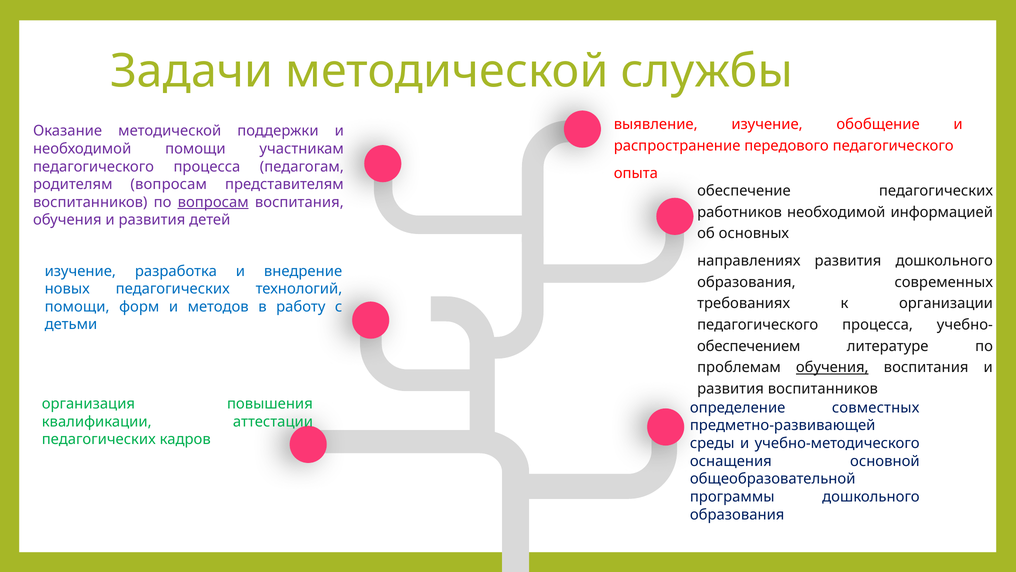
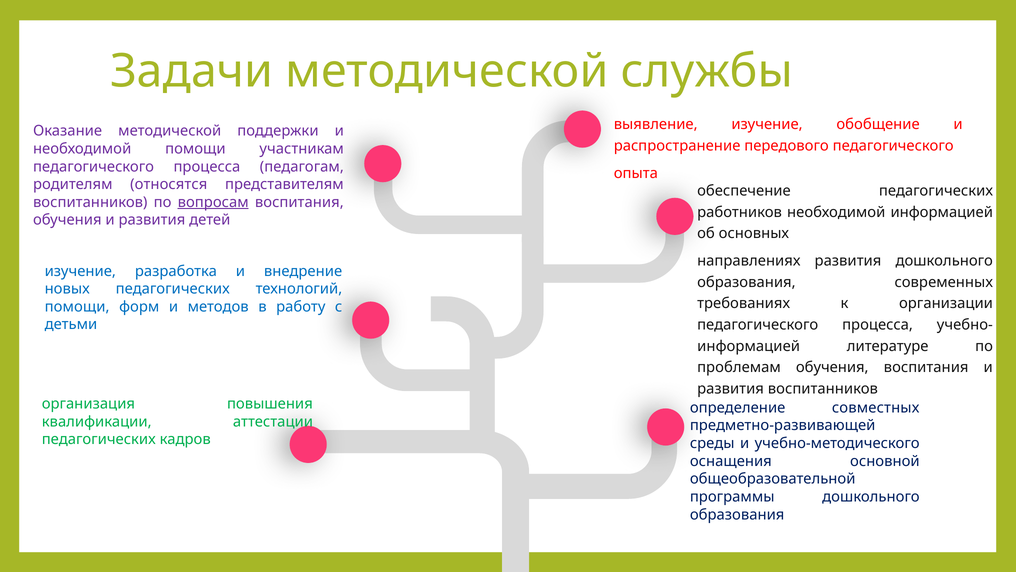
родителям вопросам: вопросам -> относятся
обеспечением at (749, 346): обеспечением -> информацией
обучения at (832, 367) underline: present -> none
